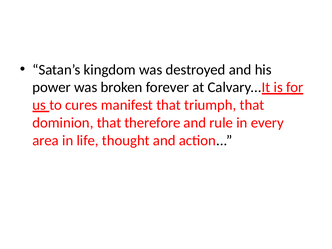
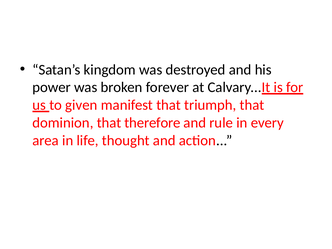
cures: cures -> given
